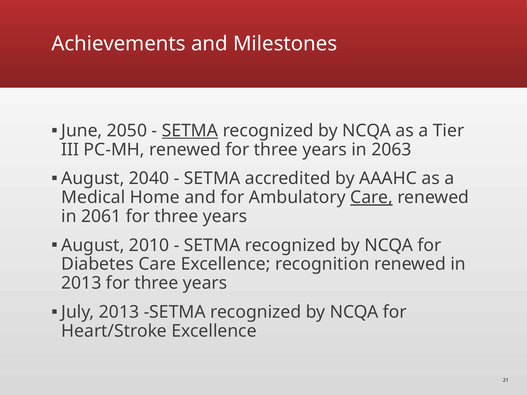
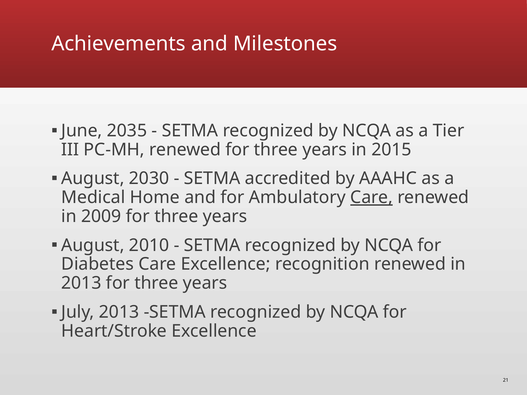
2050: 2050 -> 2035
SETMA at (190, 131) underline: present -> none
2063: 2063 -> 2015
2040: 2040 -> 2030
2061: 2061 -> 2009
